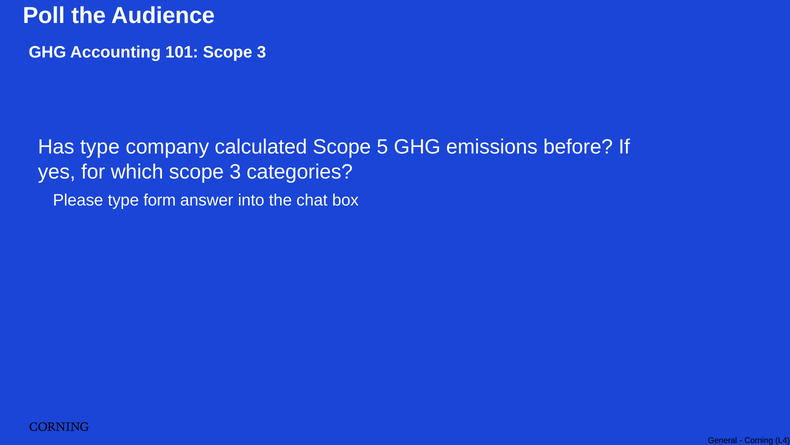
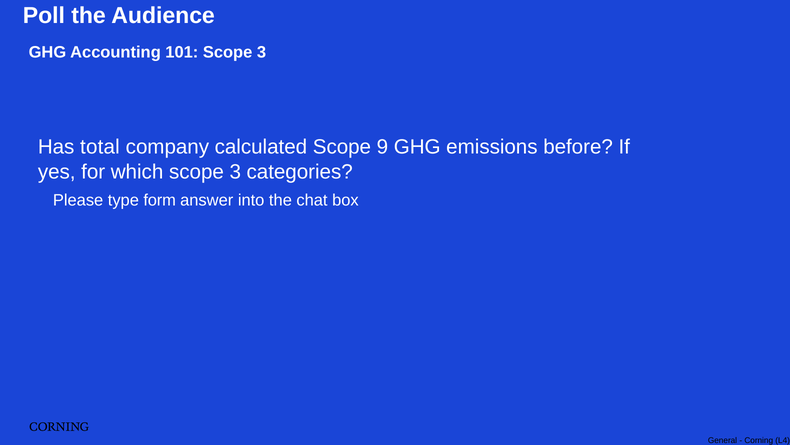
Has type: type -> total
5: 5 -> 9
